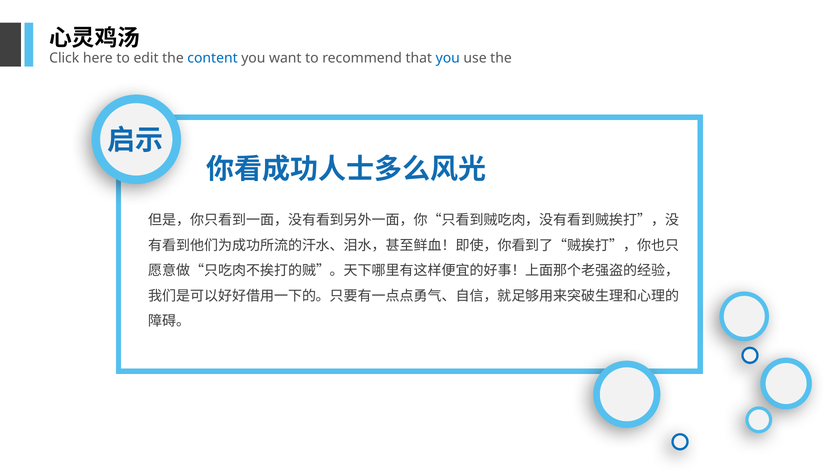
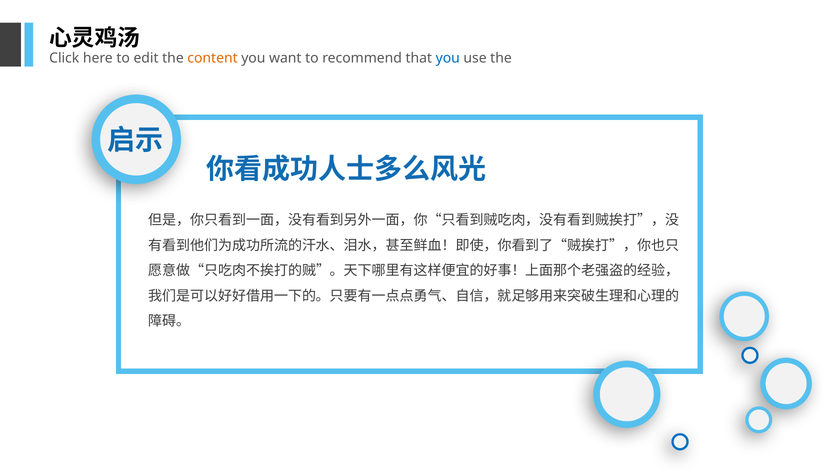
content colour: blue -> orange
